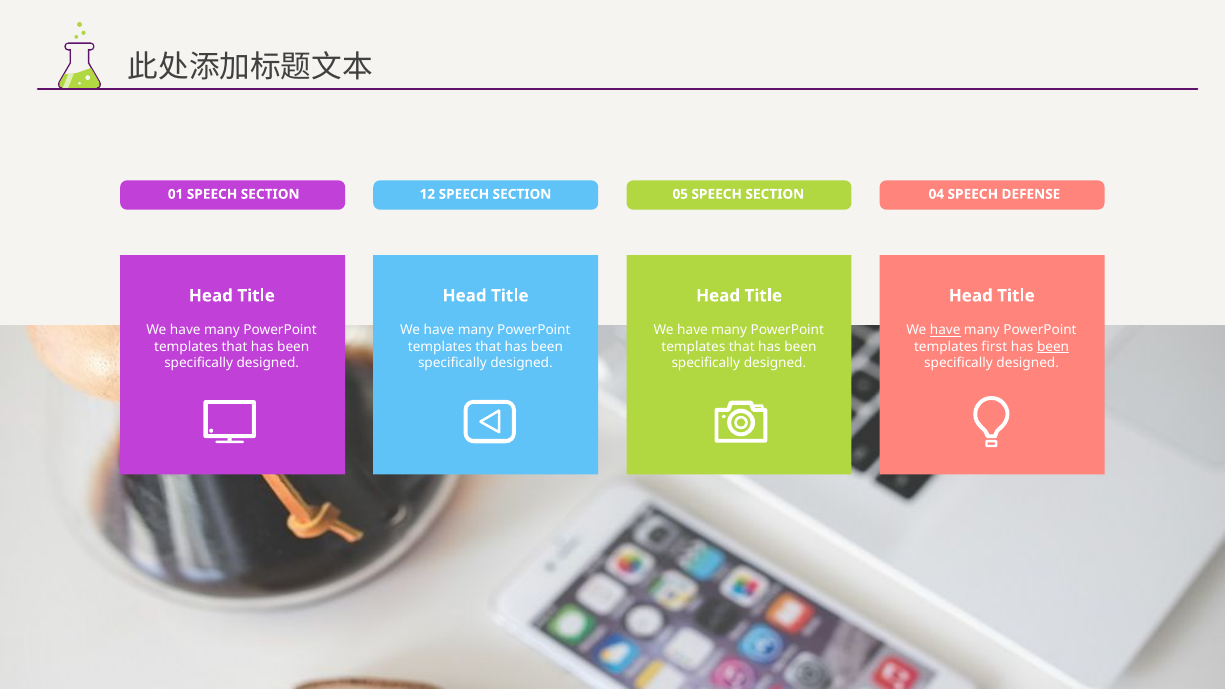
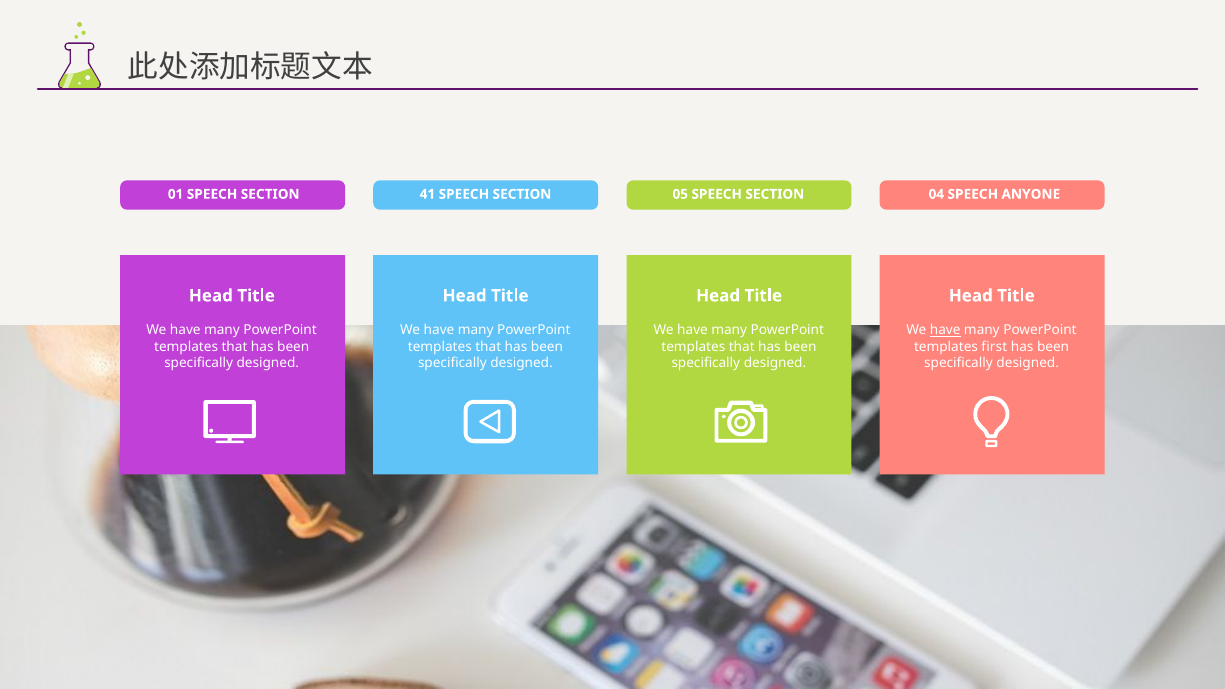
12: 12 -> 41
DEFENSE: DEFENSE -> ANYONE
been at (1053, 347) underline: present -> none
